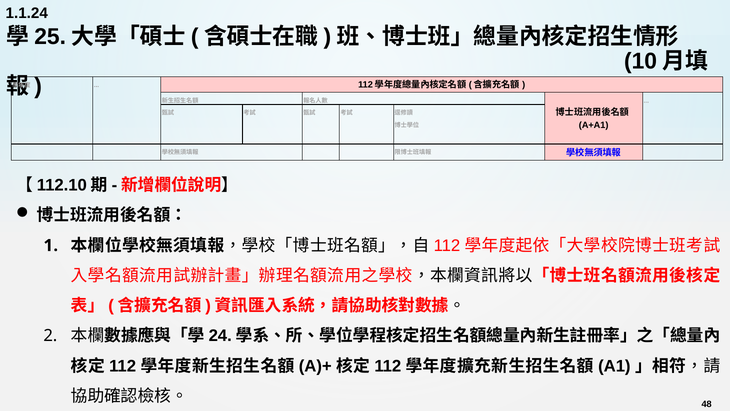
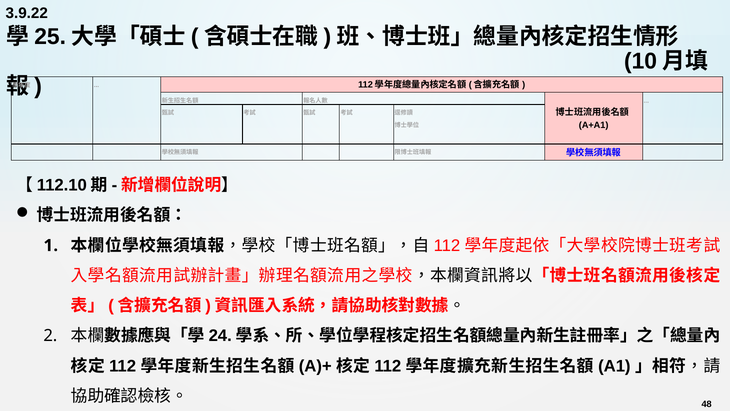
1.1.24: 1.1.24 -> 3.9.22
